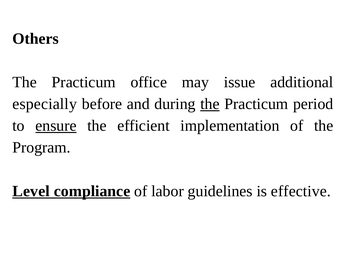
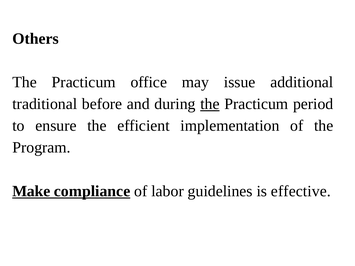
especially: especially -> traditional
ensure underline: present -> none
Level: Level -> Make
